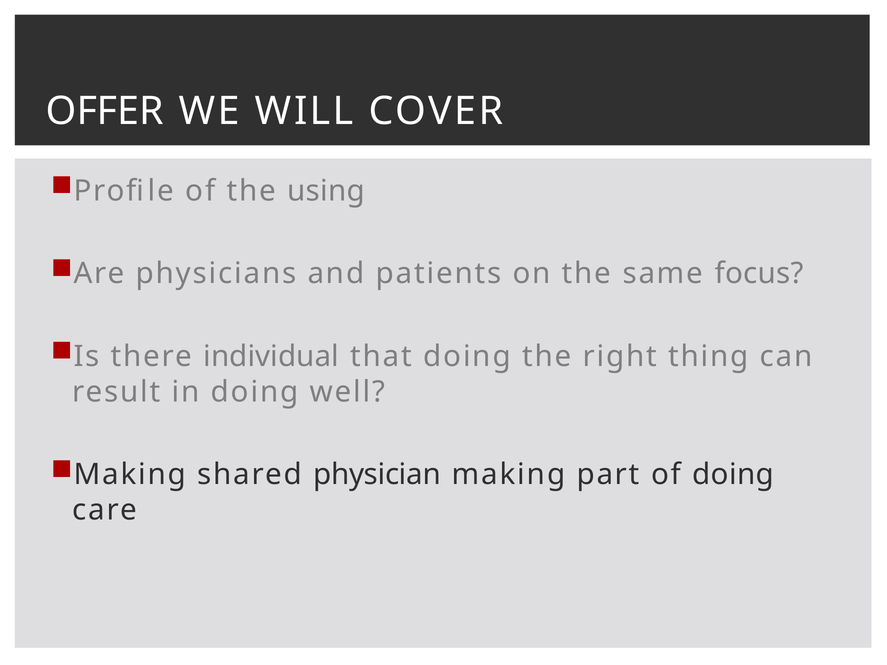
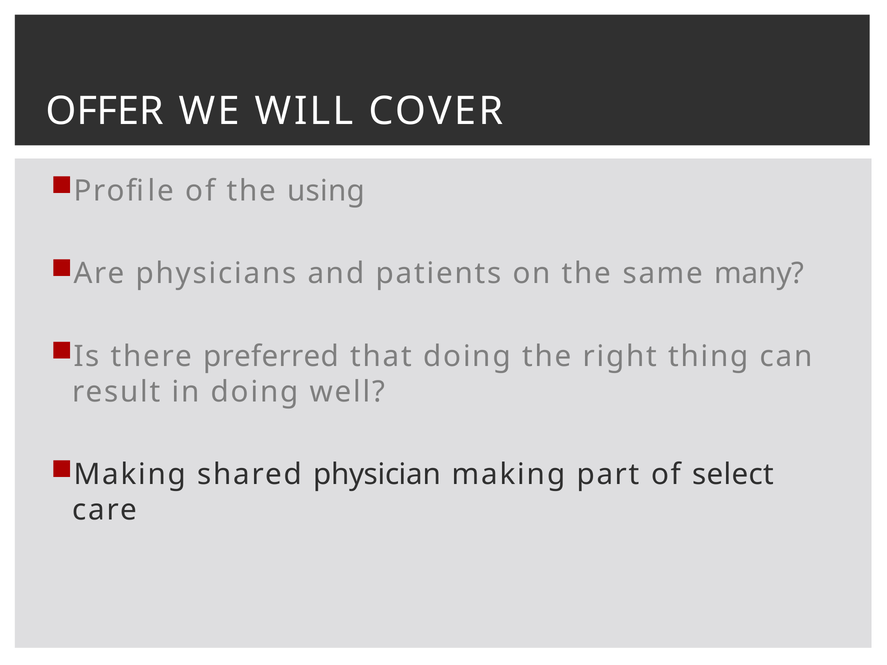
focus: focus -> many
individual: individual -> preferred
of doing: doing -> select
